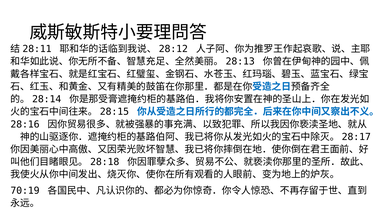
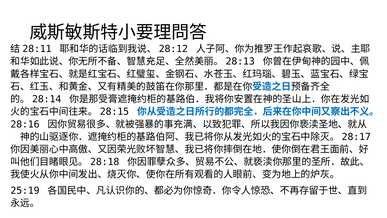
70:19: 70:19 -> 25:19
